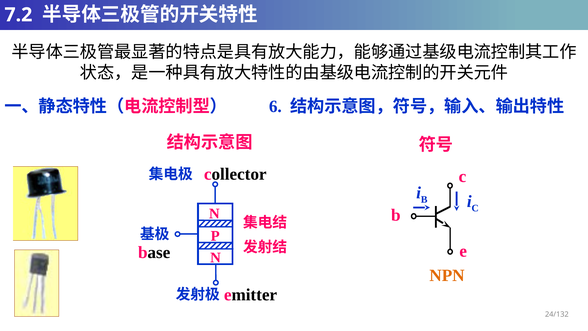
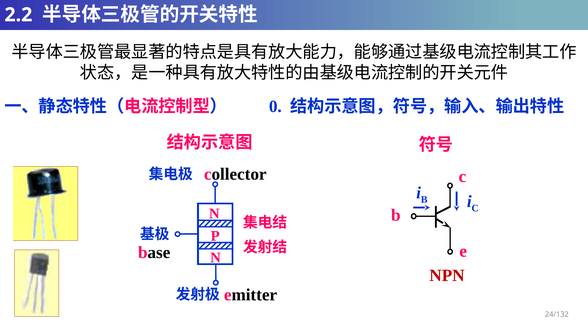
7.2: 7.2 -> 2.2
6: 6 -> 0
NPN colour: orange -> red
